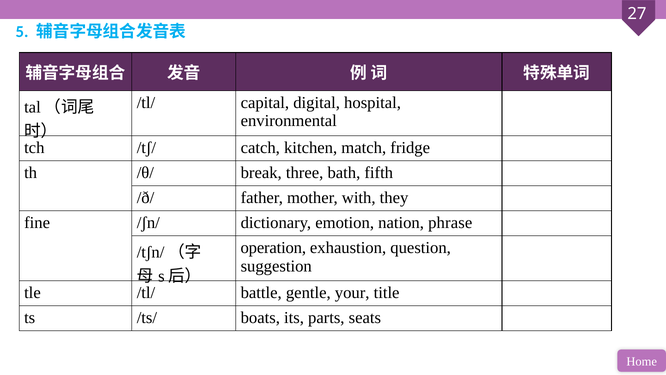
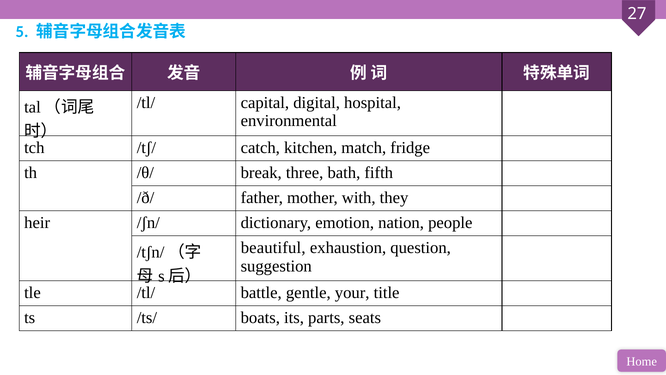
fine: fine -> heir
phrase: phrase -> people
operation: operation -> beautiful
